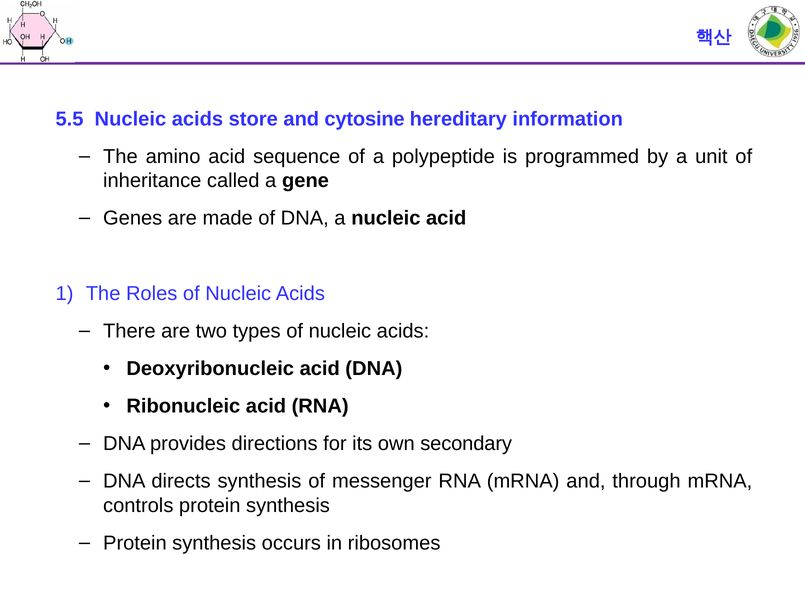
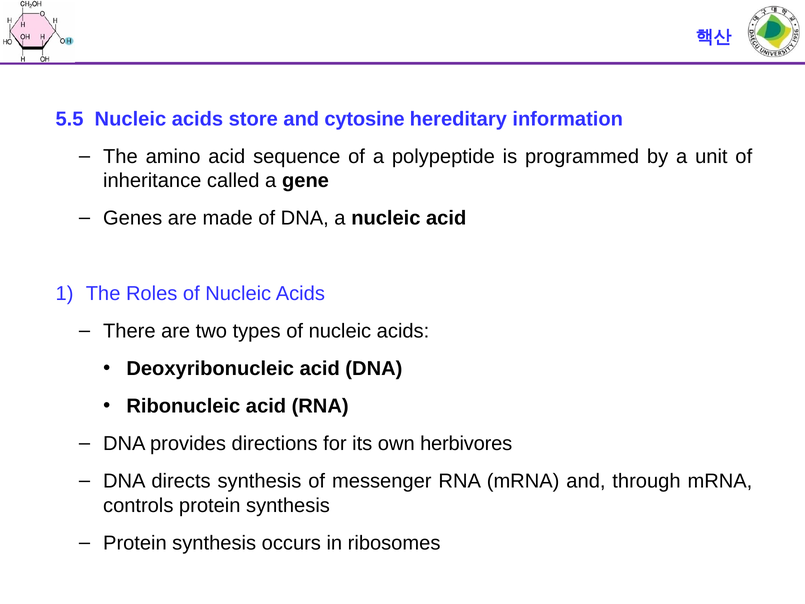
secondary: secondary -> herbivores
